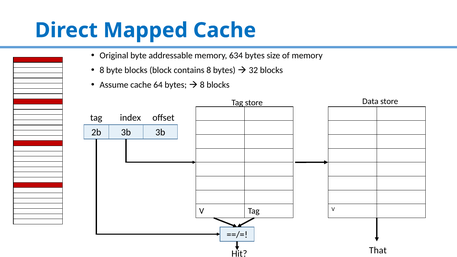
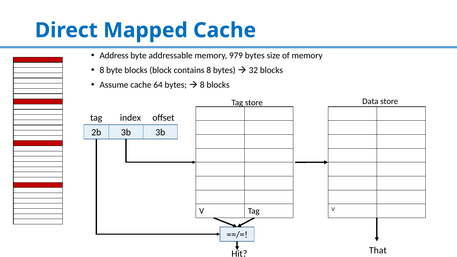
Original: Original -> Address
634: 634 -> 979
